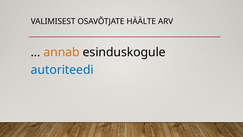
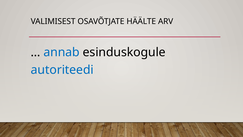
annab colour: orange -> blue
